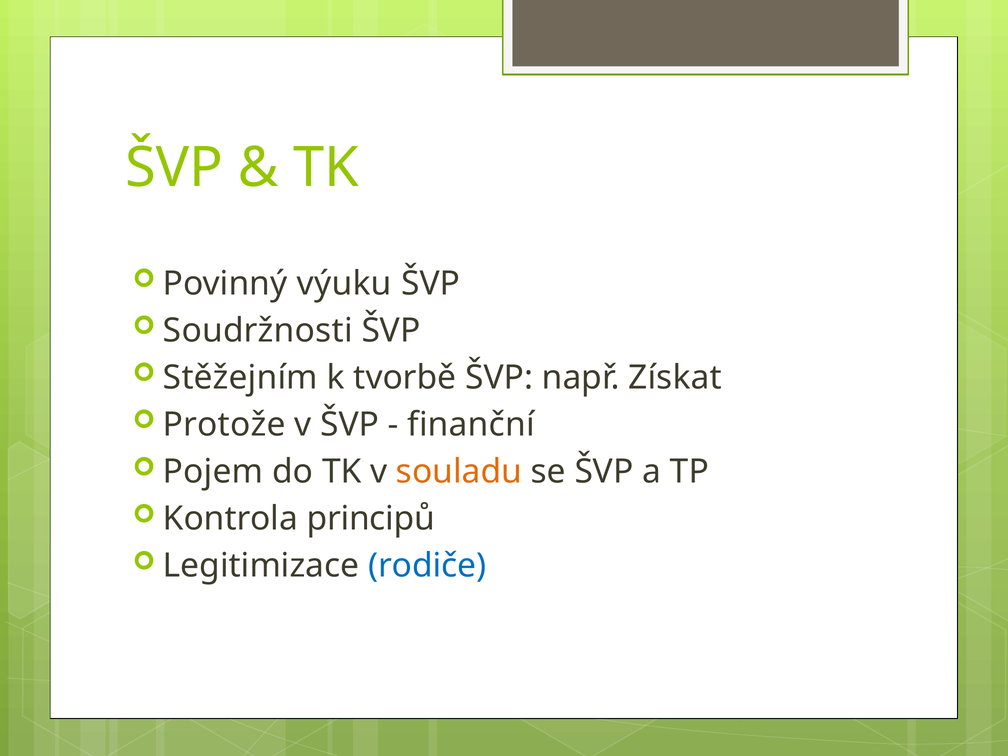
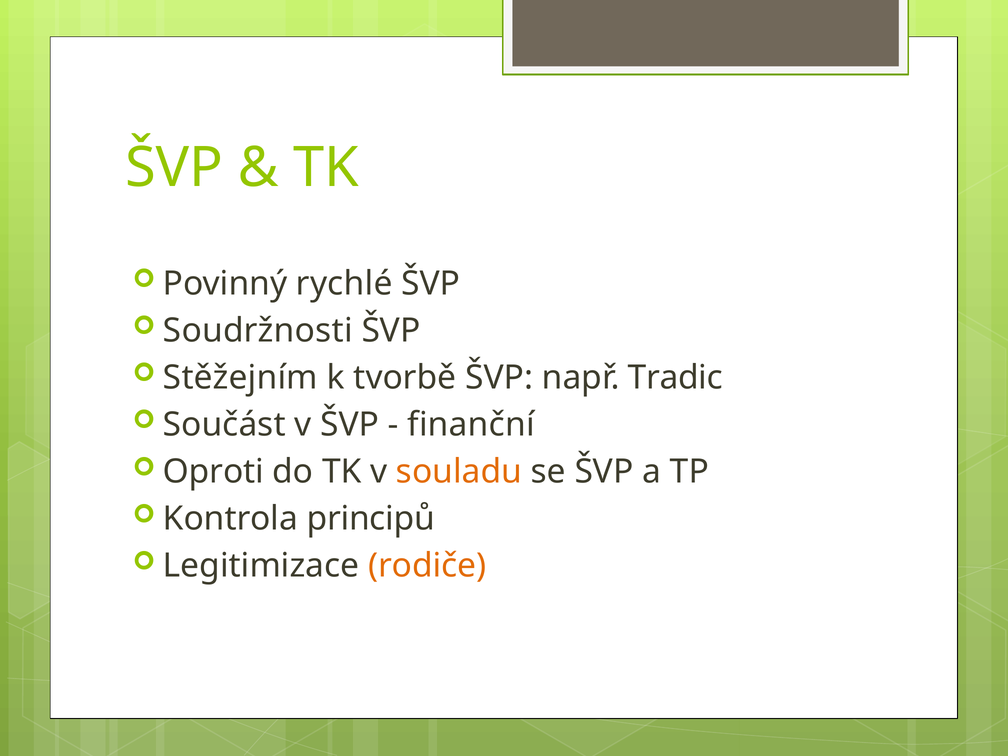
výuku: výuku -> rychlé
Získat: Získat -> Tradic
Protože: Protože -> Součást
Pojem: Pojem -> Oproti
rodiče colour: blue -> orange
